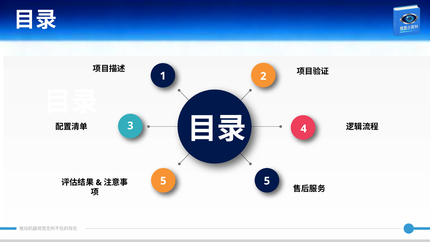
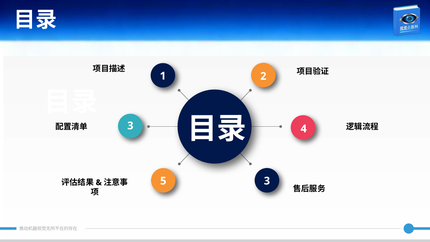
5 5: 5 -> 3
